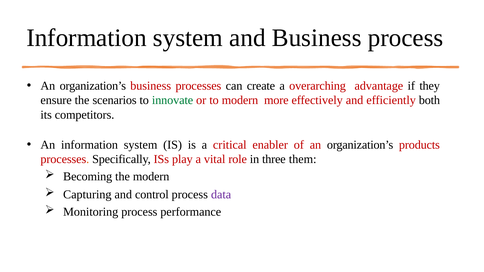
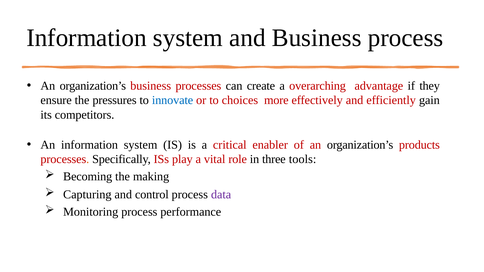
scenarios: scenarios -> pressures
innovate colour: green -> blue
to modern: modern -> choices
both: both -> gain
them: them -> tools
the modern: modern -> making
